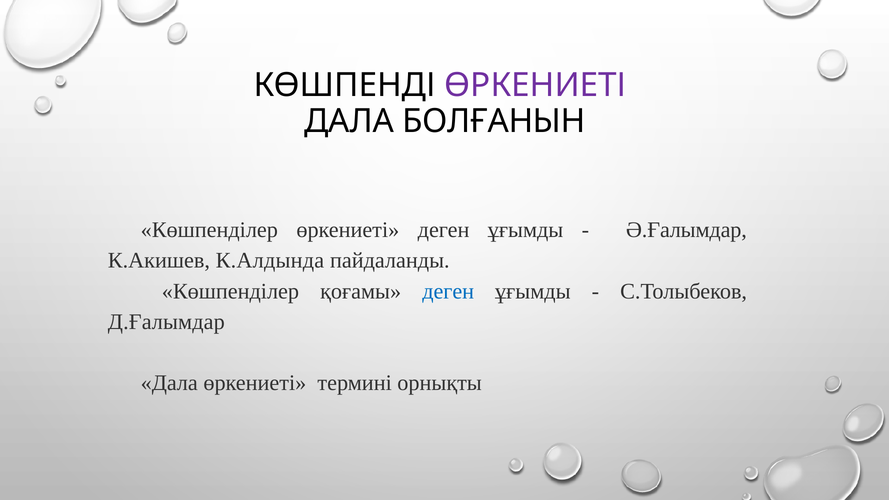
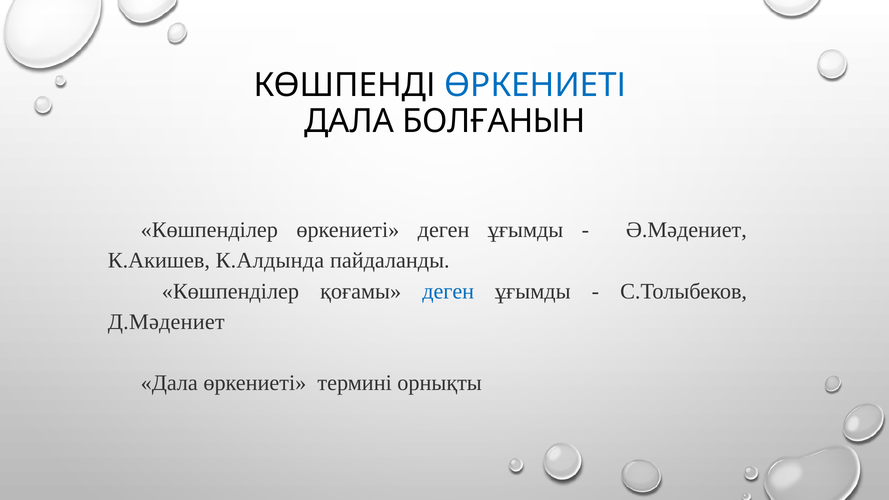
ӨРКЕНИЕТІ at (535, 85) colour: purple -> blue
Ә.Ғалымдар: Ә.Ғалымдар -> Ә.Мәдениет
Д.Ғалымдар: Д.Ғалымдар -> Д.Мәдениет
